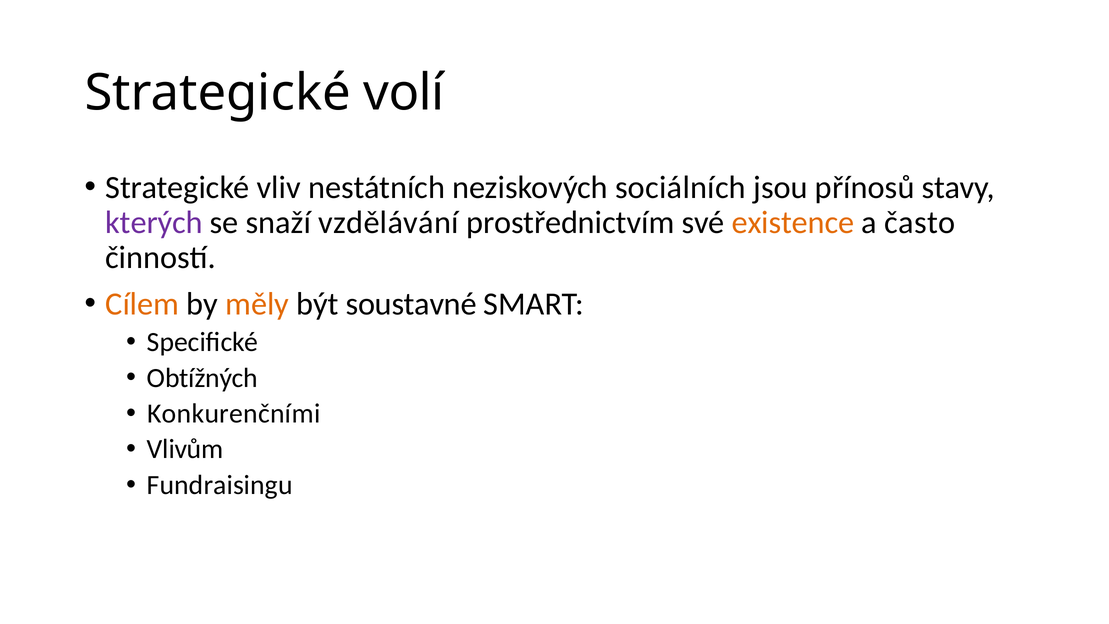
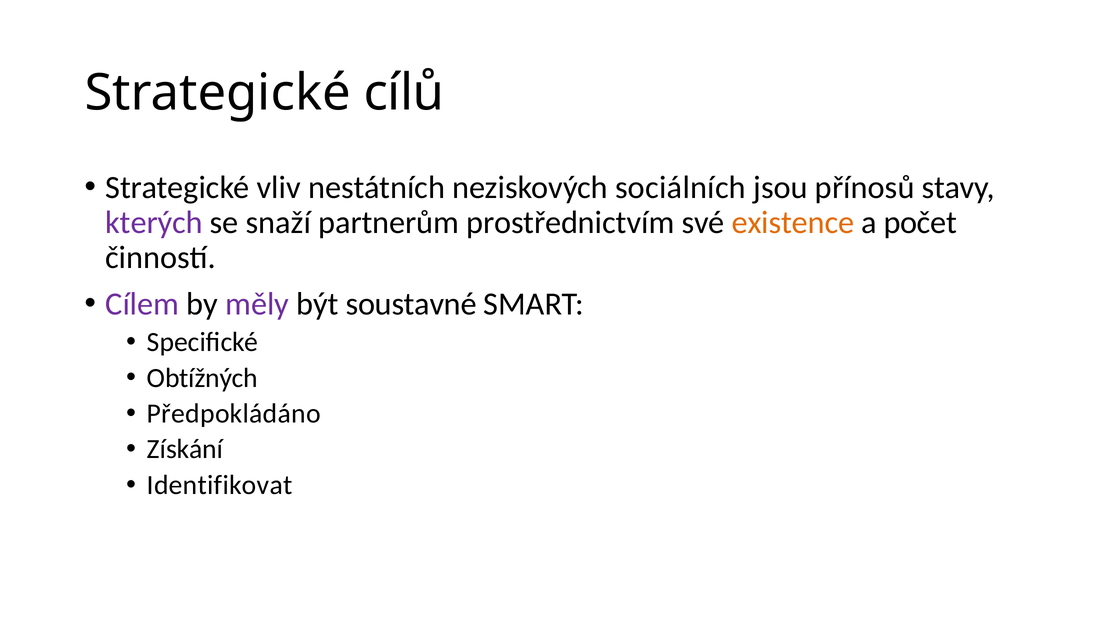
volí: volí -> cílů
vzdělávání: vzdělávání -> partnerům
často: často -> počet
Cílem colour: orange -> purple
měly colour: orange -> purple
Konkurenčními: Konkurenčními -> Předpokládáno
Vlivům: Vlivům -> Získání
Fundraisingu: Fundraisingu -> Identifikovat
